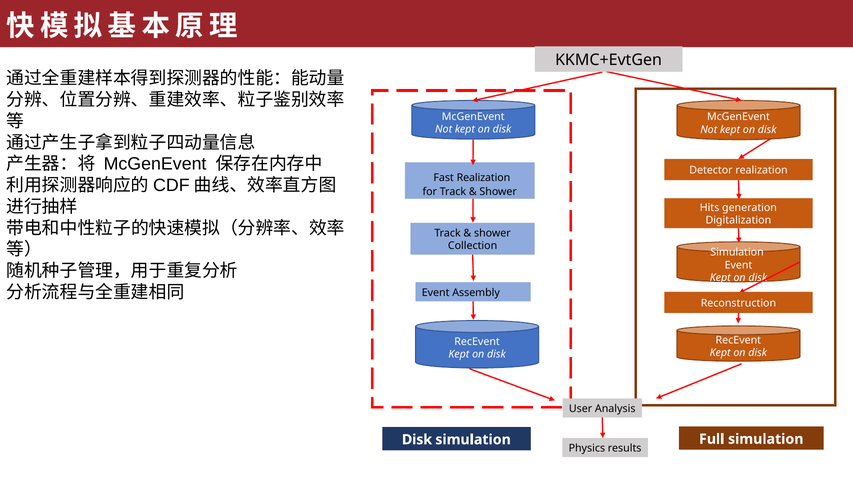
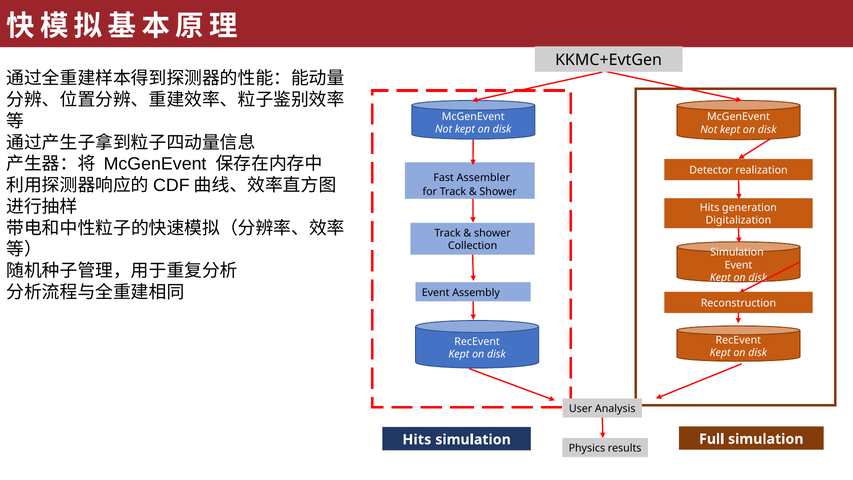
Fast Realization: Realization -> Assembler
Disk at (417, 439): Disk -> Hits
